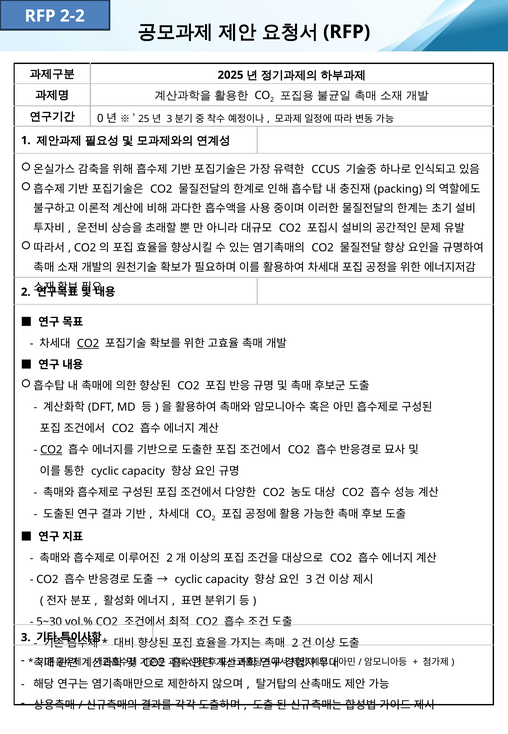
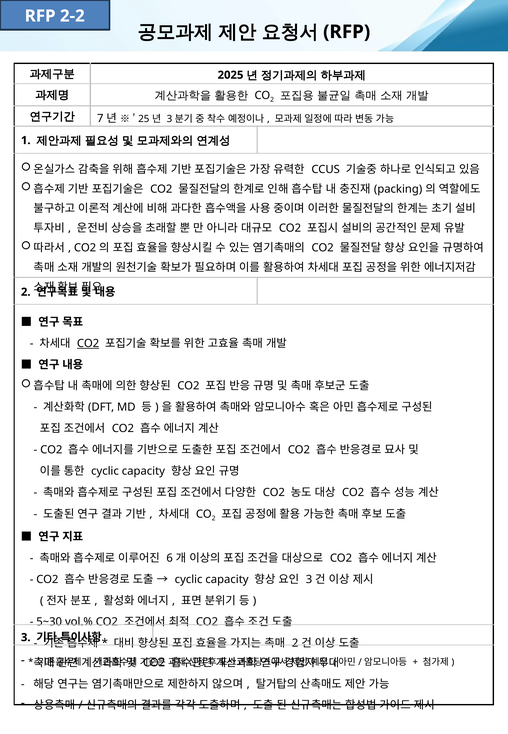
0: 0 -> 7
CO2 at (51, 450) underline: present -> none
2 at (170, 558): 2 -> 6
